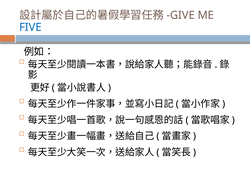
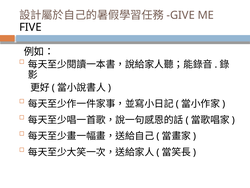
FIVE colour: blue -> black
